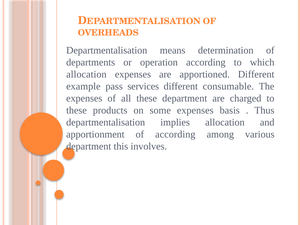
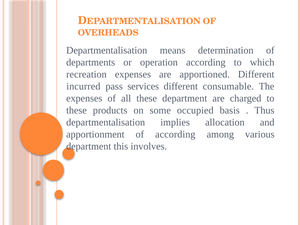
allocation at (86, 74): allocation -> recreation
example: example -> incurred
some expenses: expenses -> occupied
